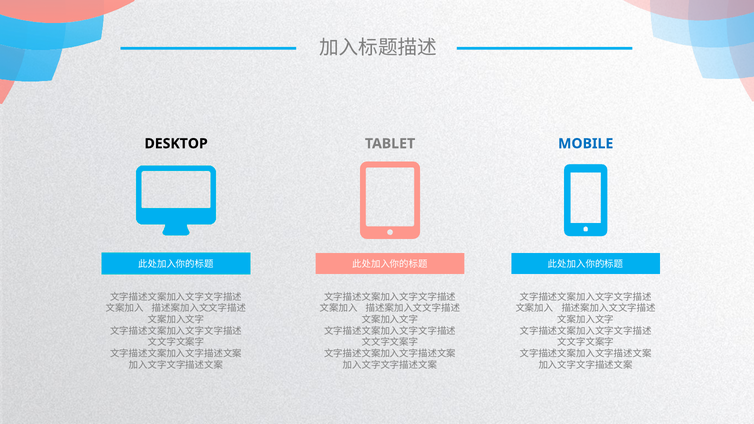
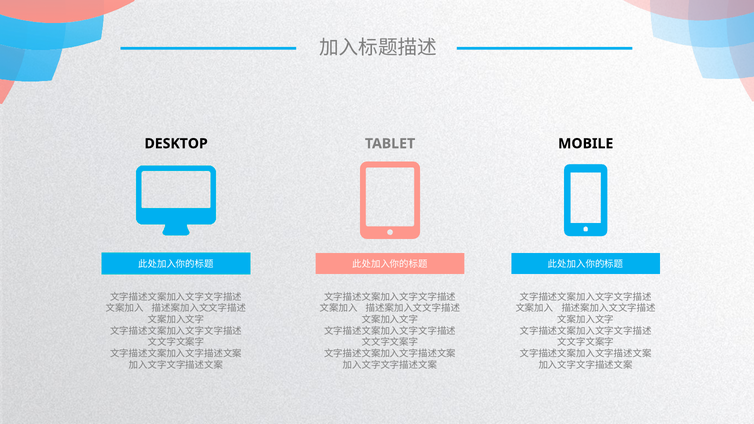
MOBILE colour: blue -> black
